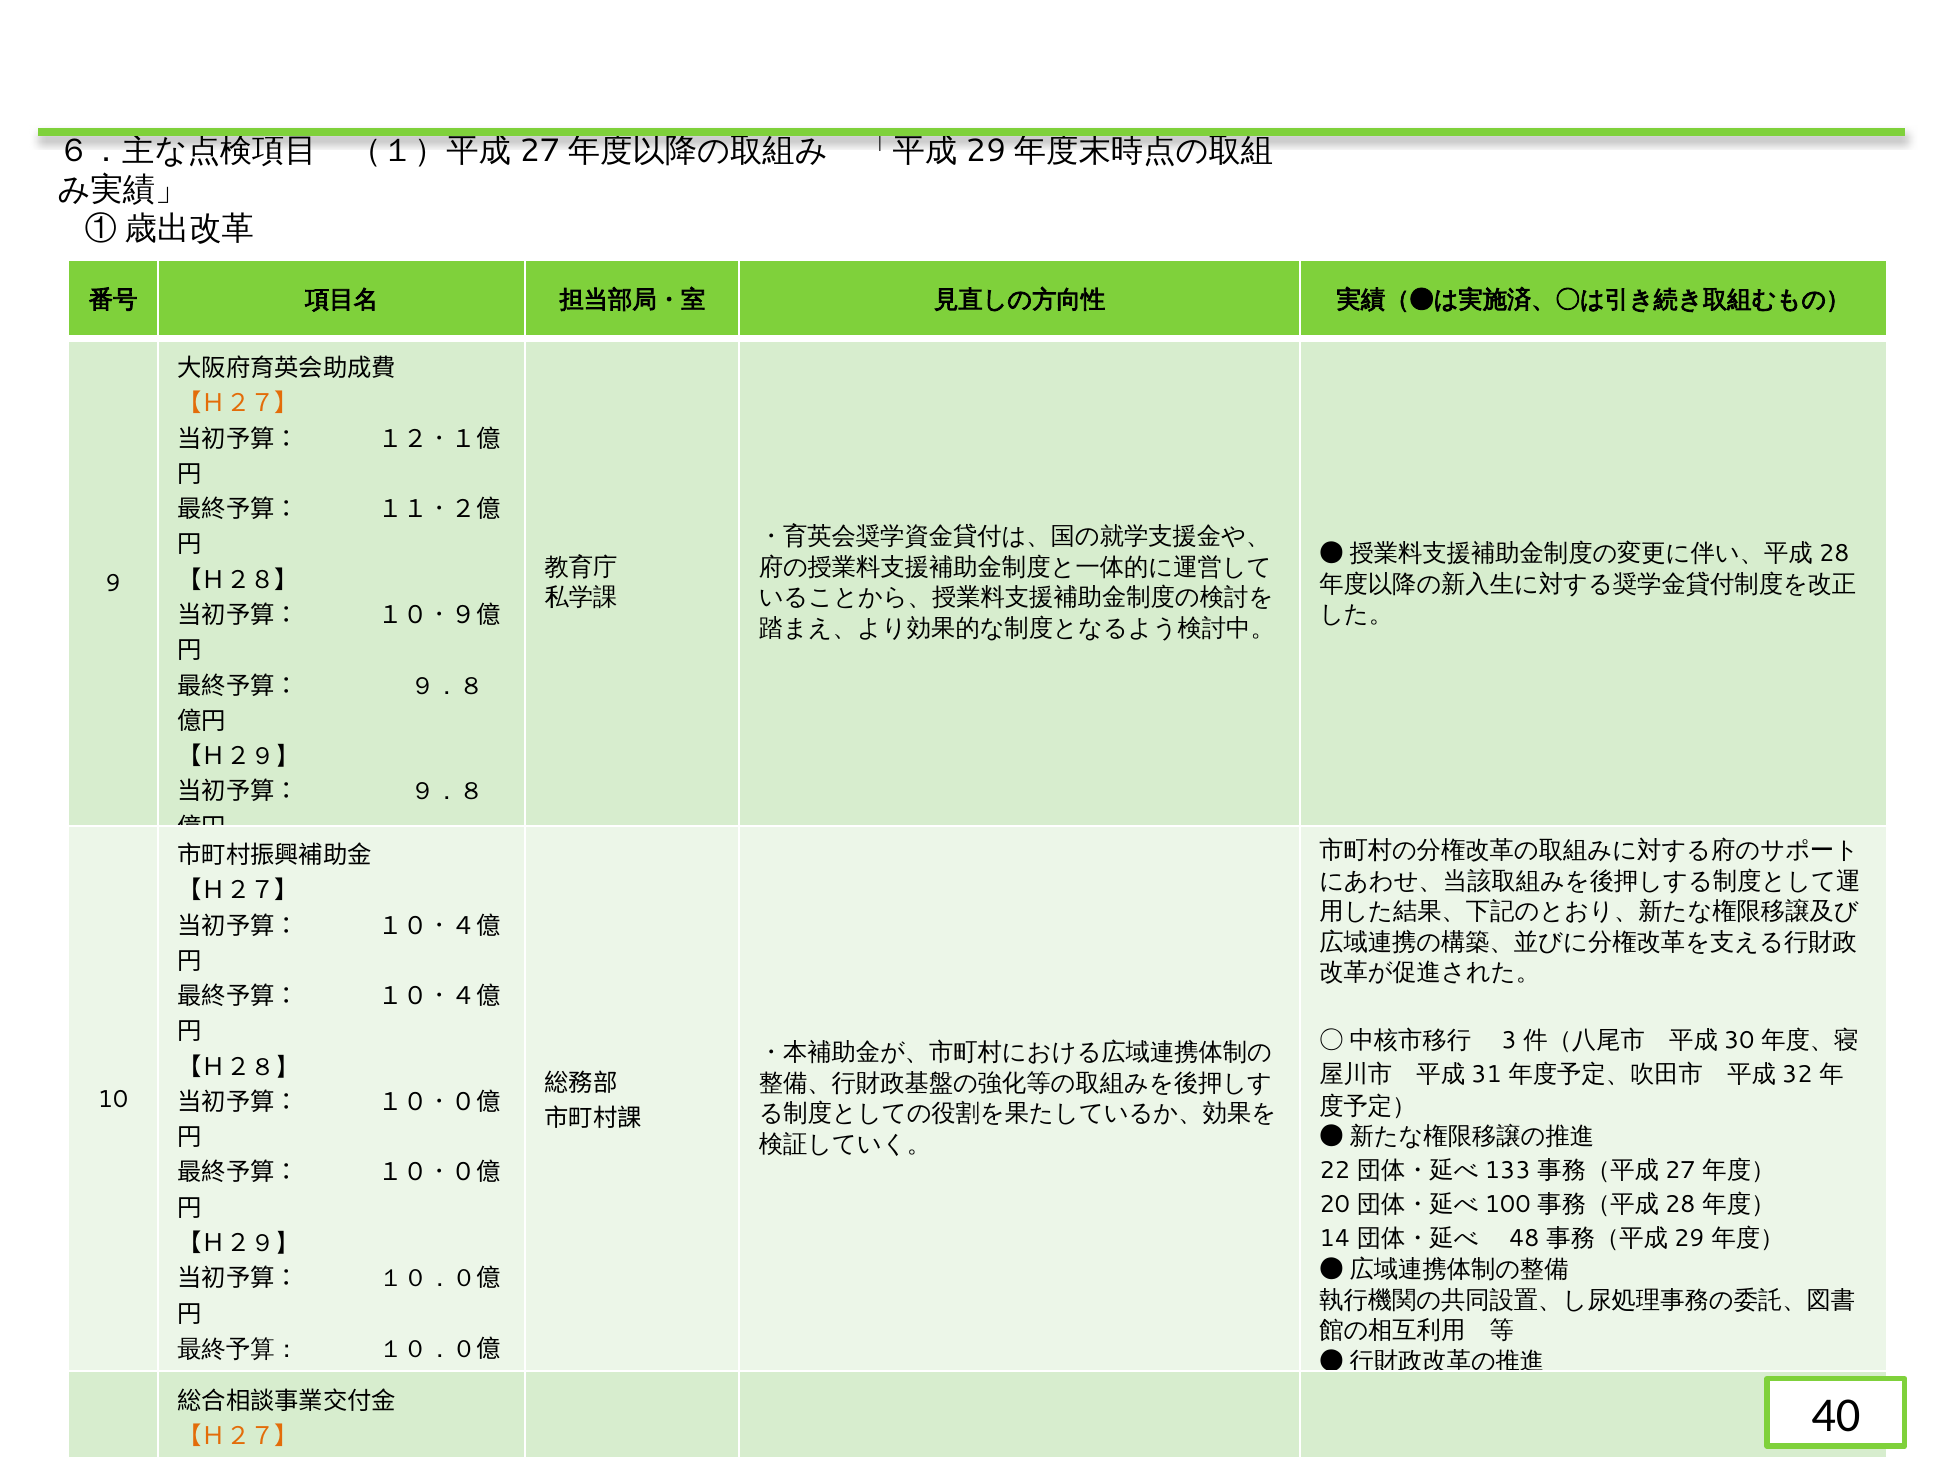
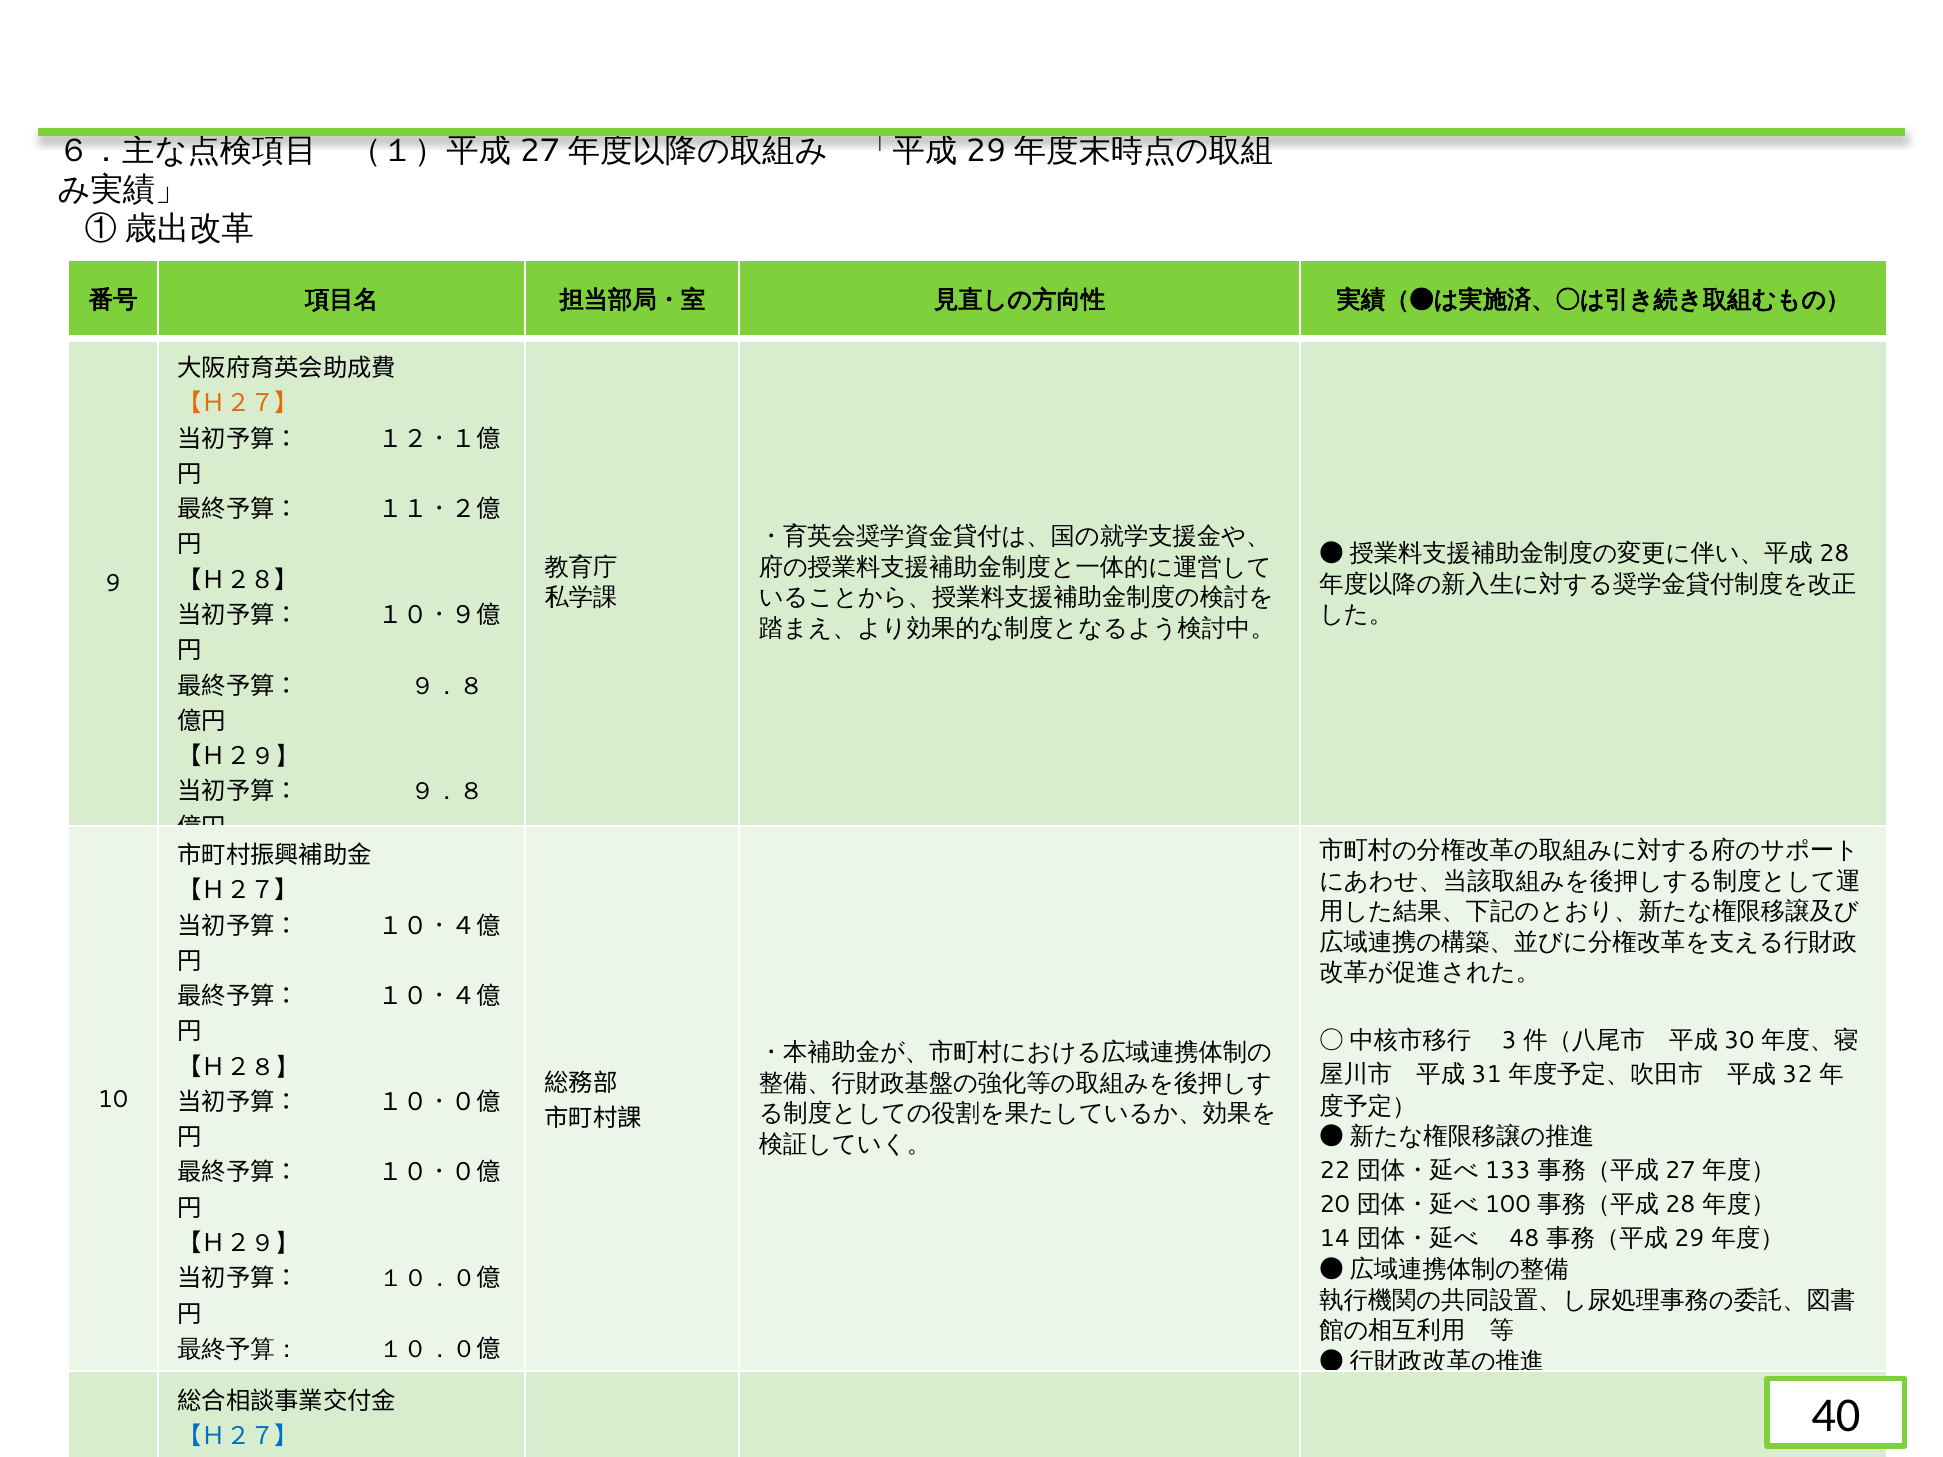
【Ｈ２７】 at (238, 1437) colour: orange -> blue
